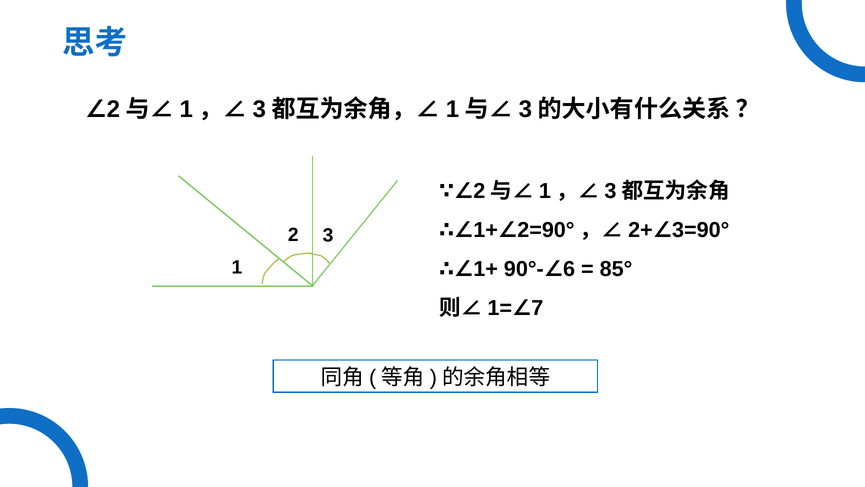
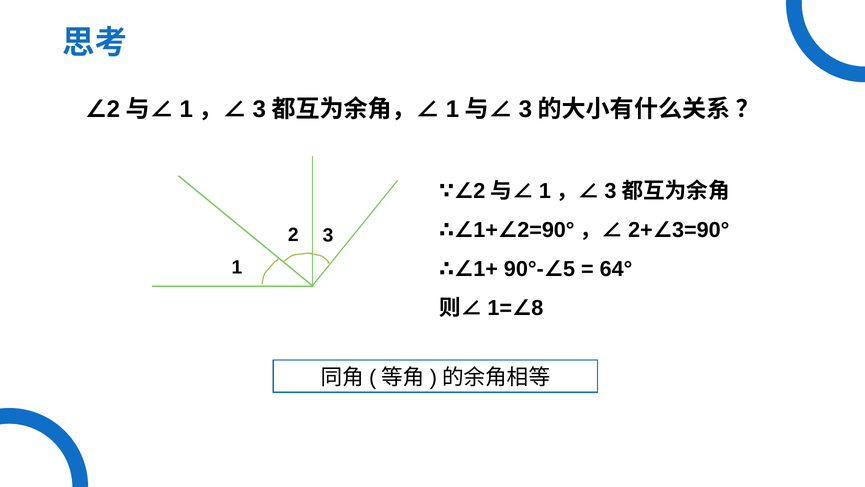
6: 6 -> 5
85°: 85° -> 64°
7: 7 -> 8
